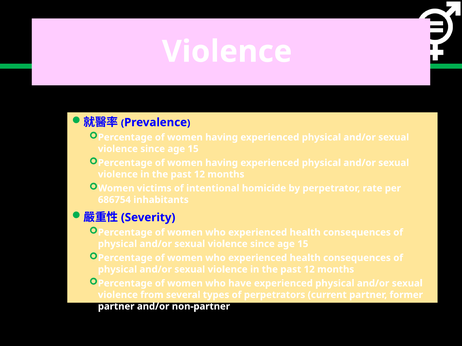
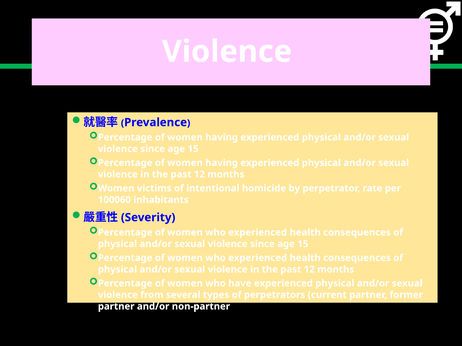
686754: 686754 -> 100060
